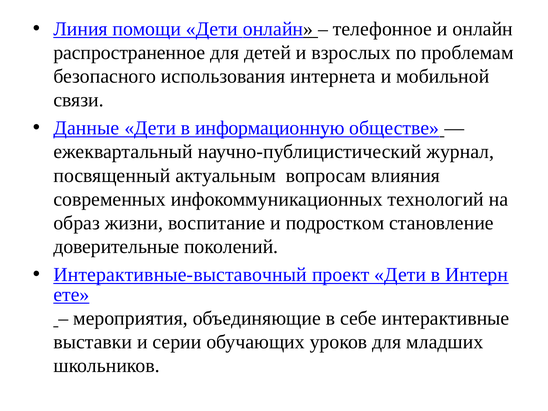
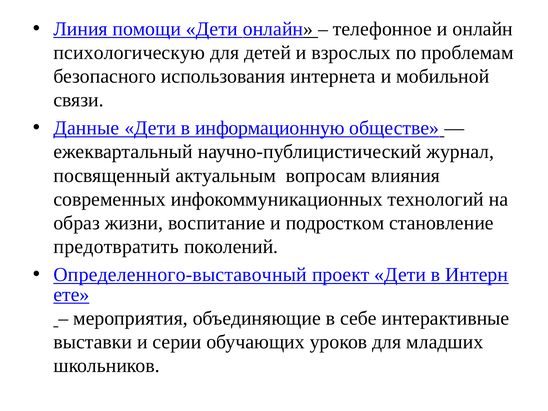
распространенное: распространенное -> психологическую
доверительные: доверительные -> предотвратить
Интерактивные-выставочный: Интерактивные-выставочный -> Определенного-выставочный
